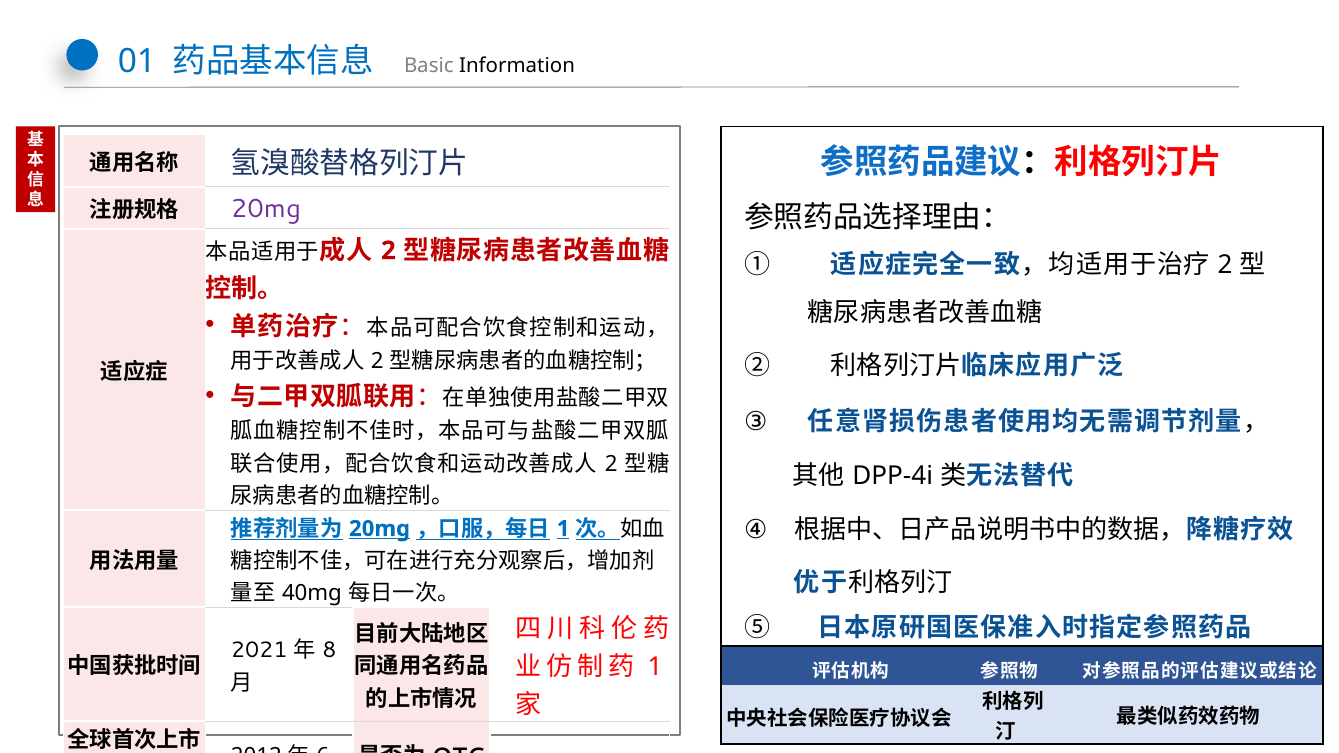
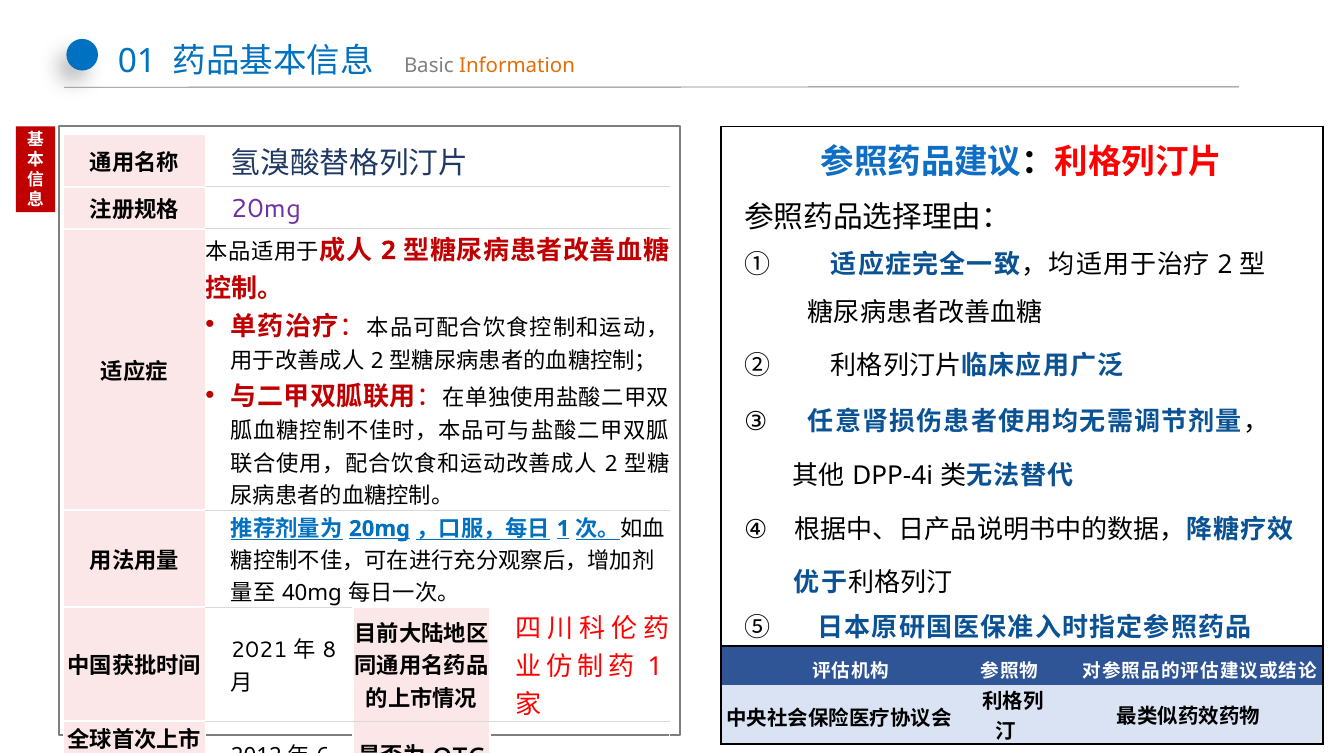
Information colour: black -> orange
